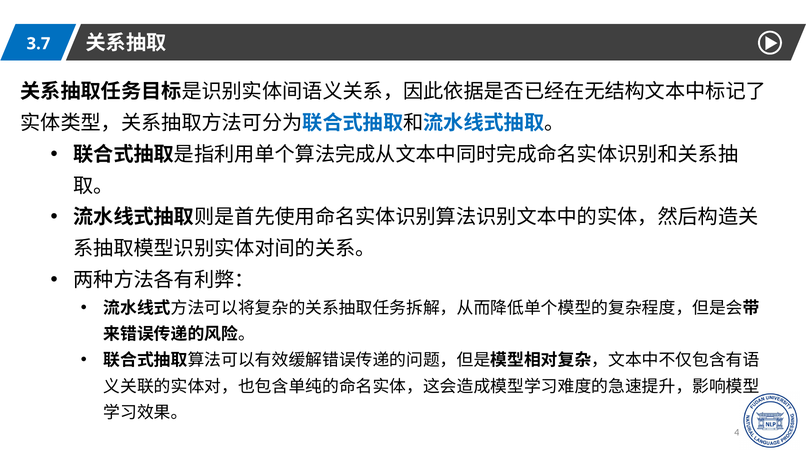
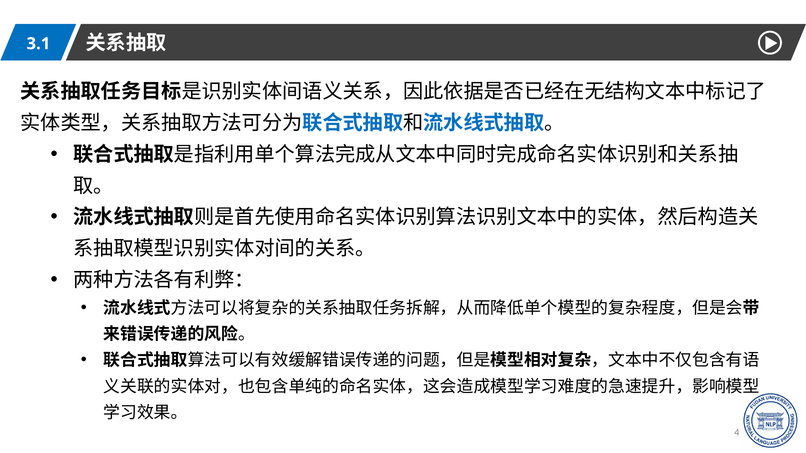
3.7: 3.7 -> 3.1
